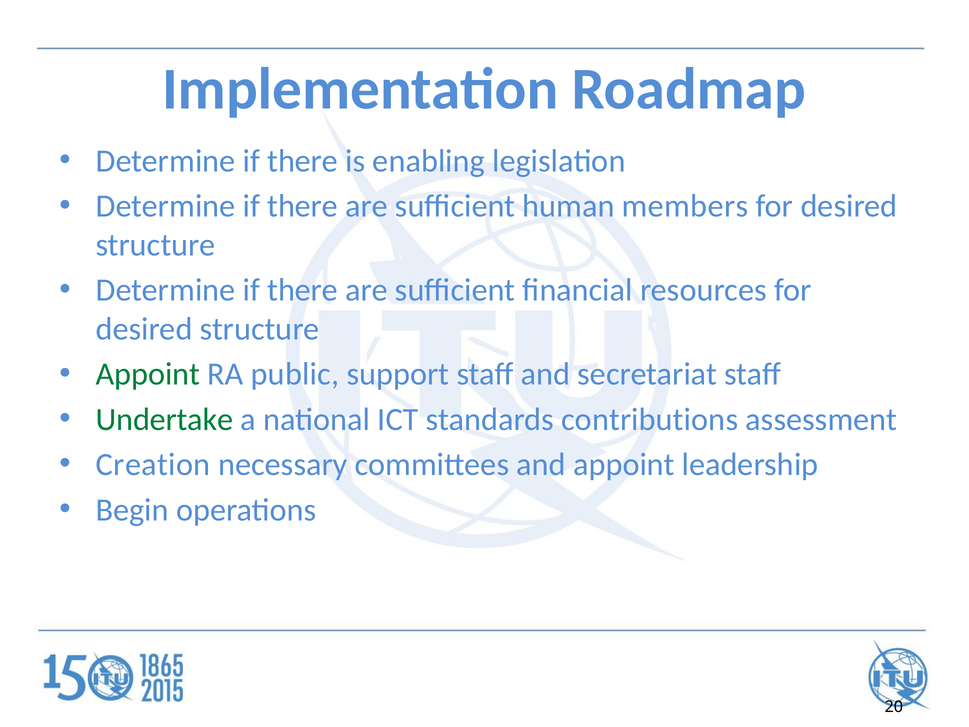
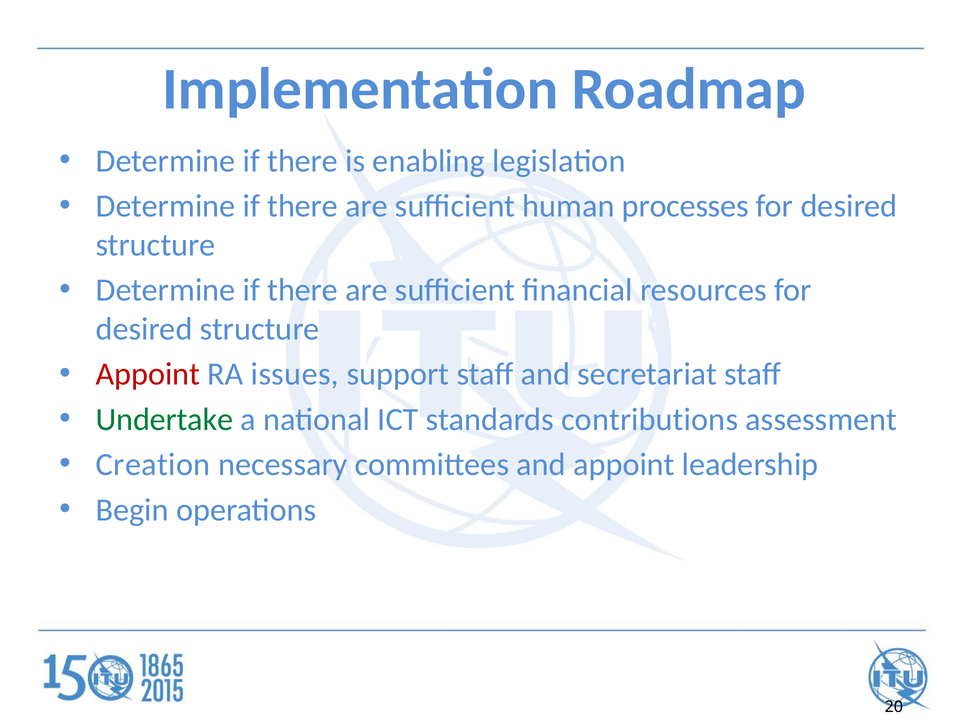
members: members -> processes
Appoint at (148, 374) colour: green -> red
public: public -> issues
